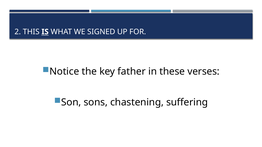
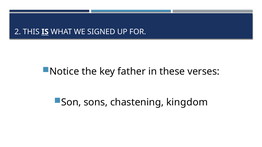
suffering: suffering -> kingdom
